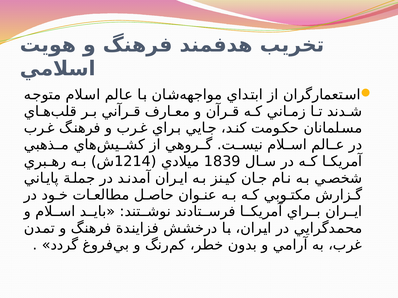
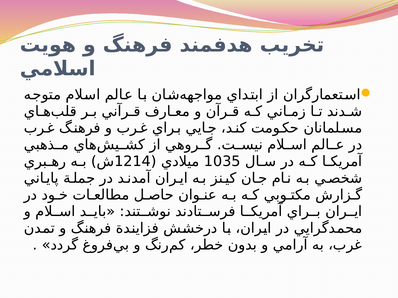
1839: 1839 -> 1035
